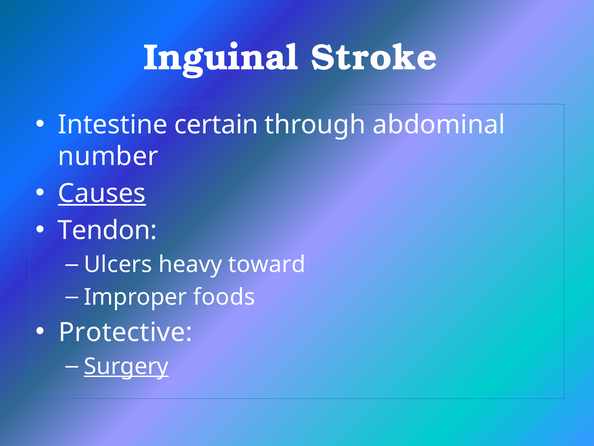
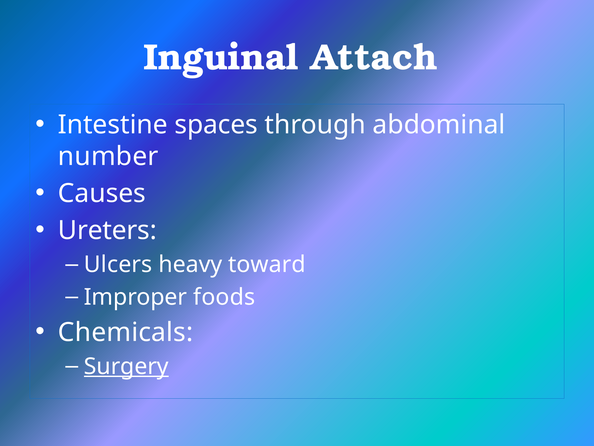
Stroke: Stroke -> Attach
certain: certain -> spaces
Causes underline: present -> none
Tendon: Tendon -> Ureters
Protective: Protective -> Chemicals
